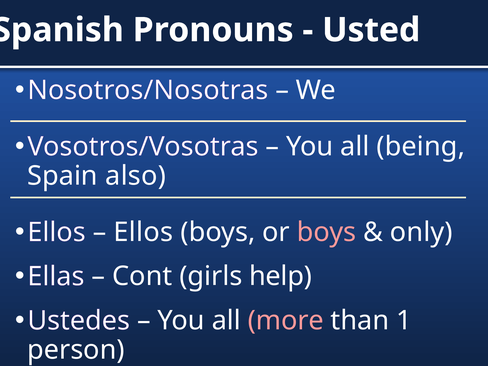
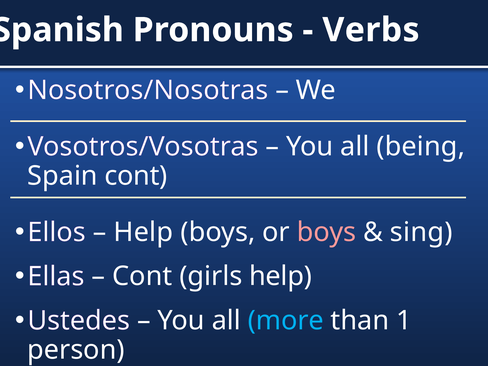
Usted: Usted -> Verbs
Spain also: also -> cont
Ellos at (143, 232): Ellos -> Help
only: only -> sing
more colour: pink -> light blue
